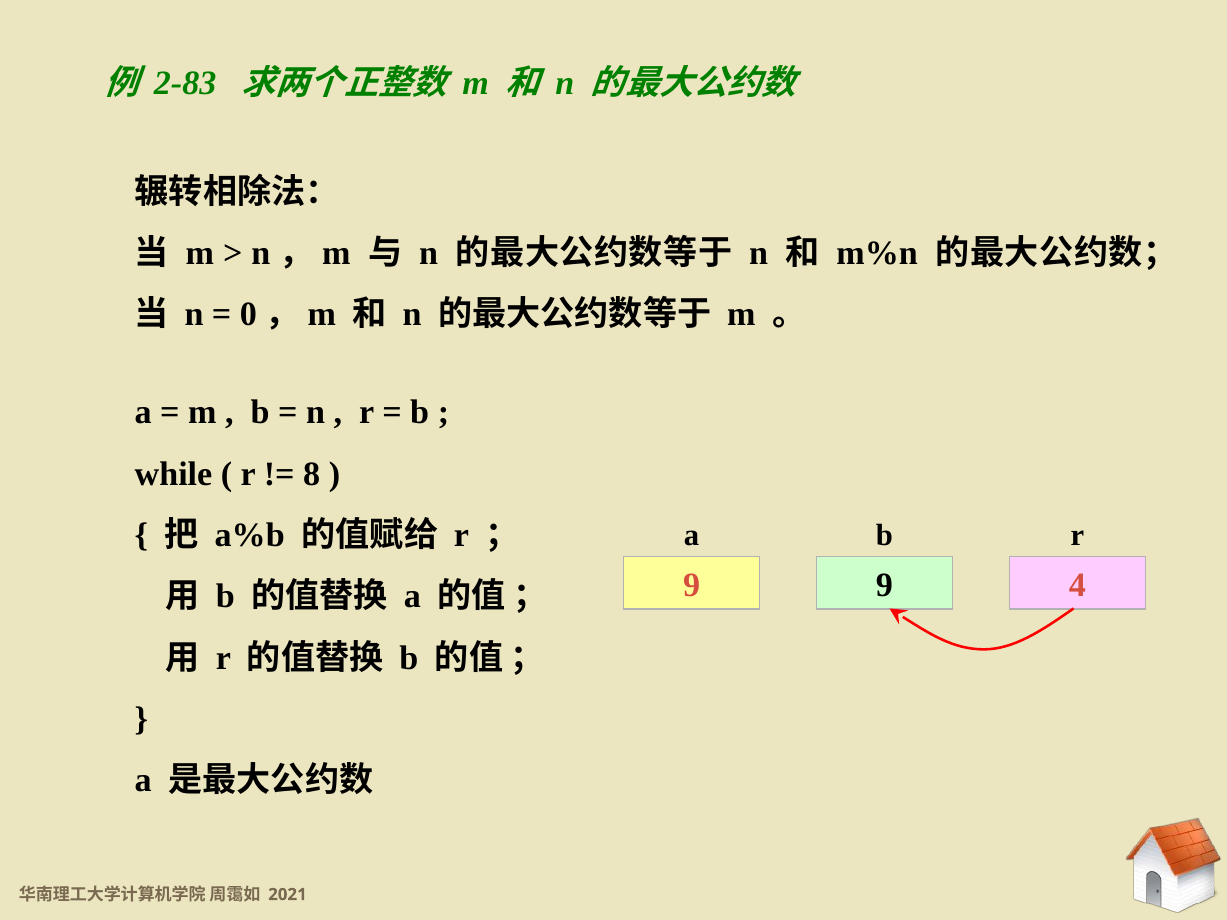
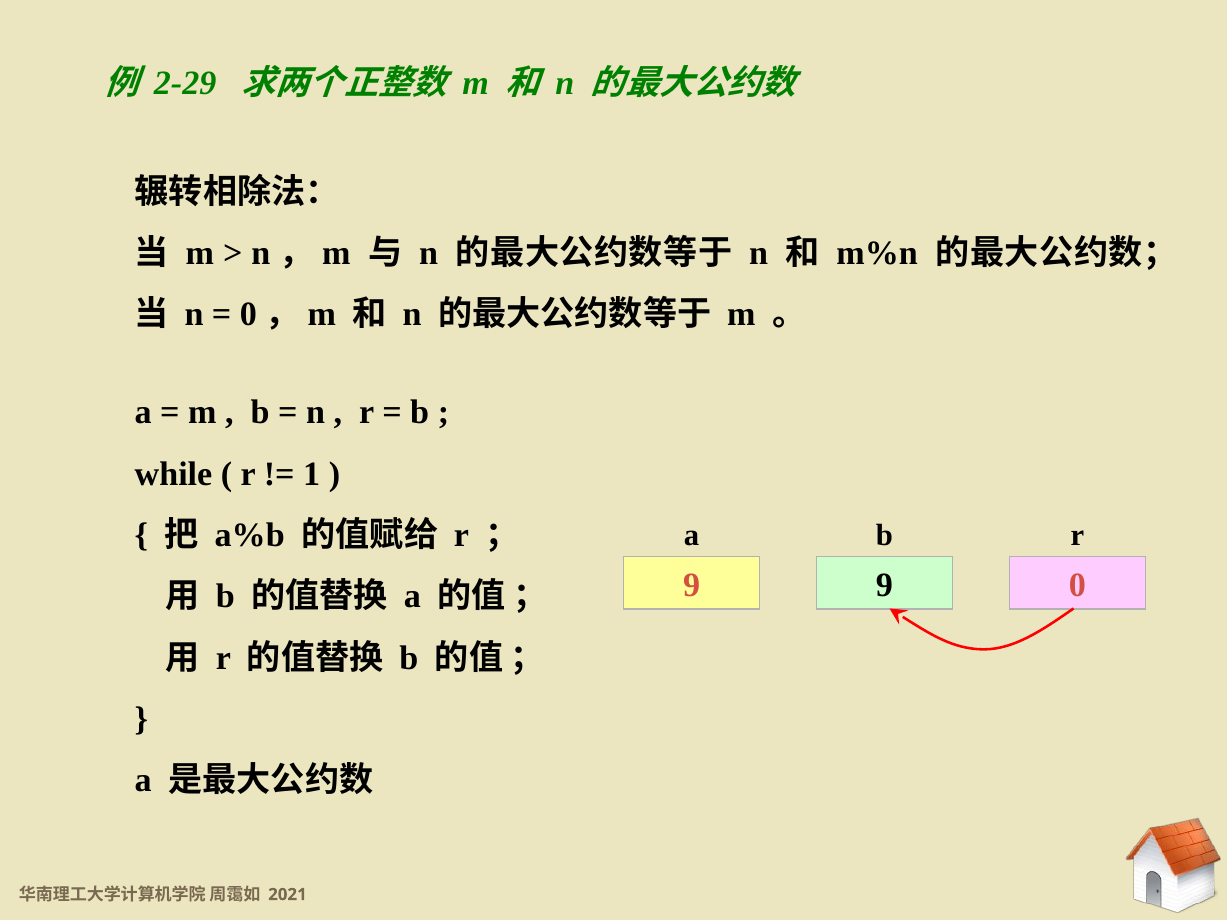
2-83: 2-83 -> 2-29
8: 8 -> 1
4: 4 -> 0
